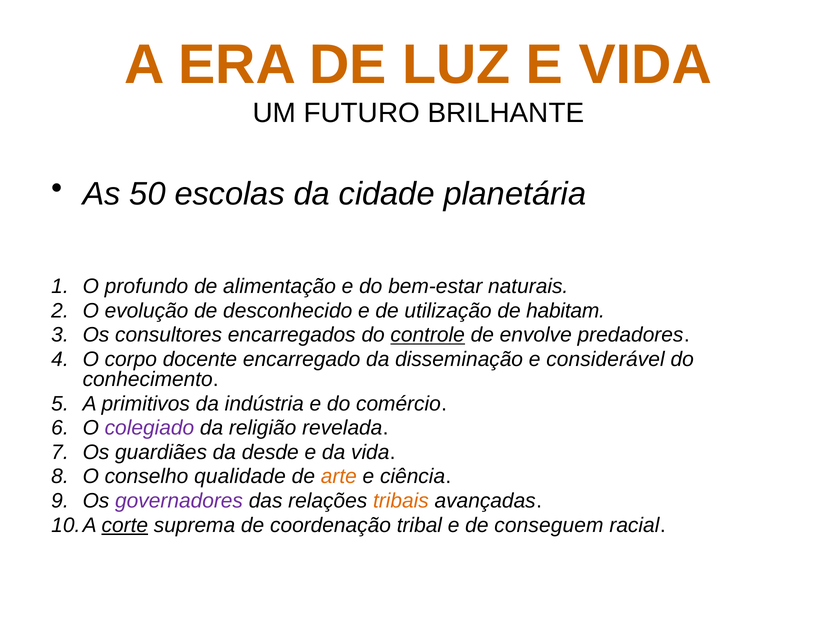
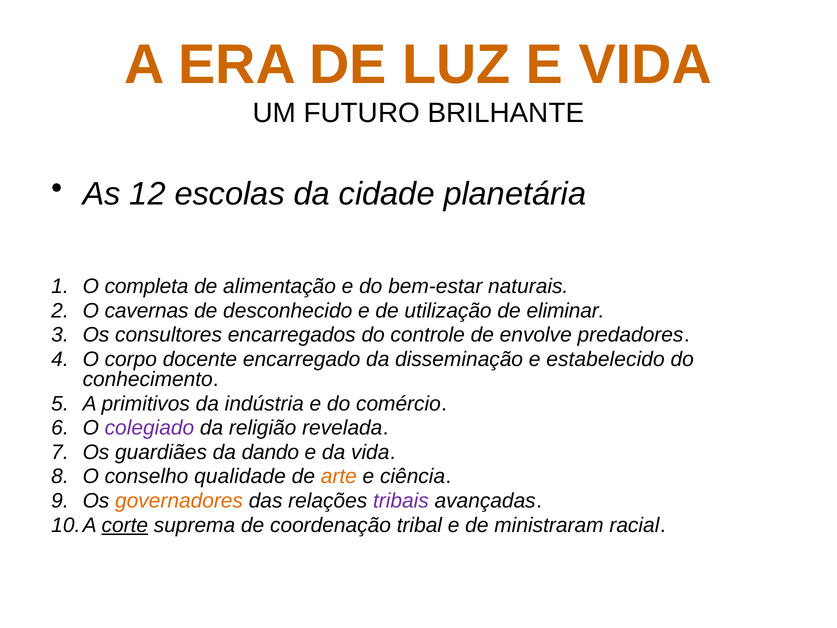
50: 50 -> 12
profundo: profundo -> completa
evolução: evolução -> cavernas
habitam: habitam -> eliminar
controle underline: present -> none
considerável: considerável -> estabelecido
desde: desde -> dando
governadores colour: purple -> orange
tribais colour: orange -> purple
conseguem: conseguem -> ministraram
